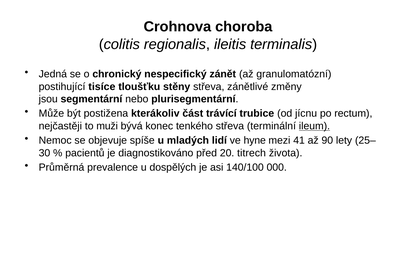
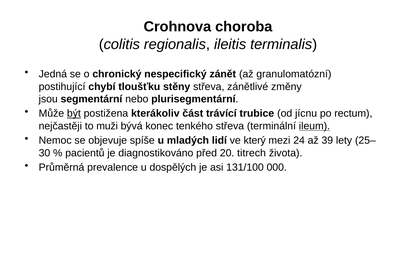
tisíce: tisíce -> chybí
být underline: none -> present
hyne: hyne -> který
41: 41 -> 24
90: 90 -> 39
140/100: 140/100 -> 131/100
